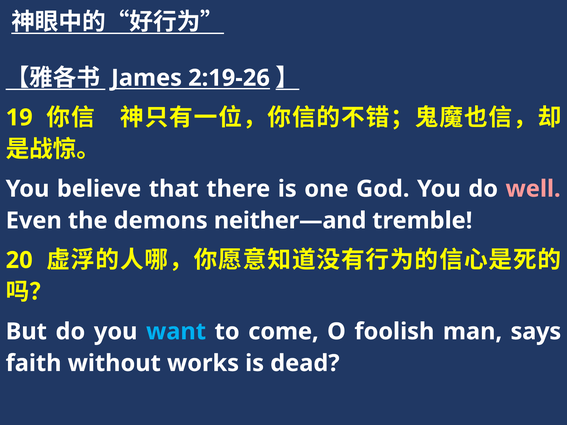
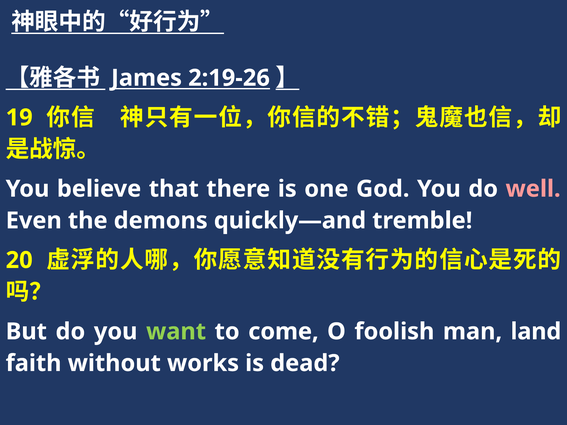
neither—and: neither—and -> quickly—and
want colour: light blue -> light green
says: says -> land
